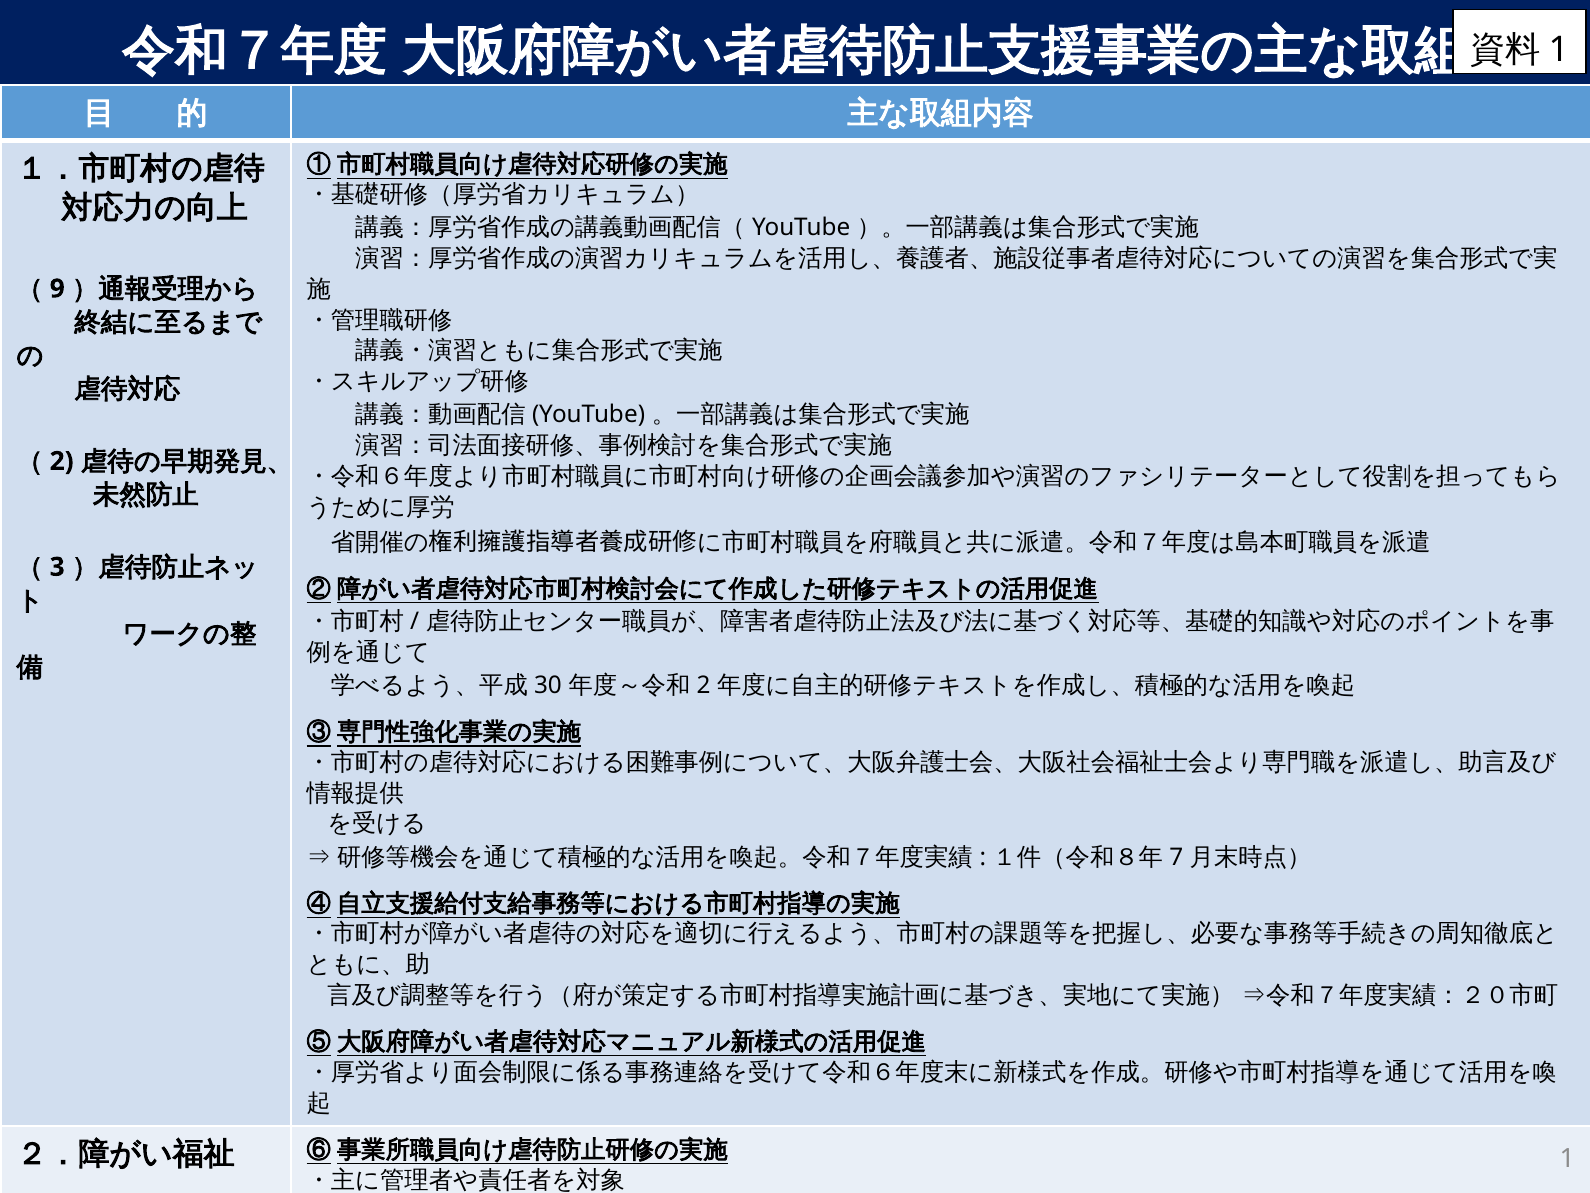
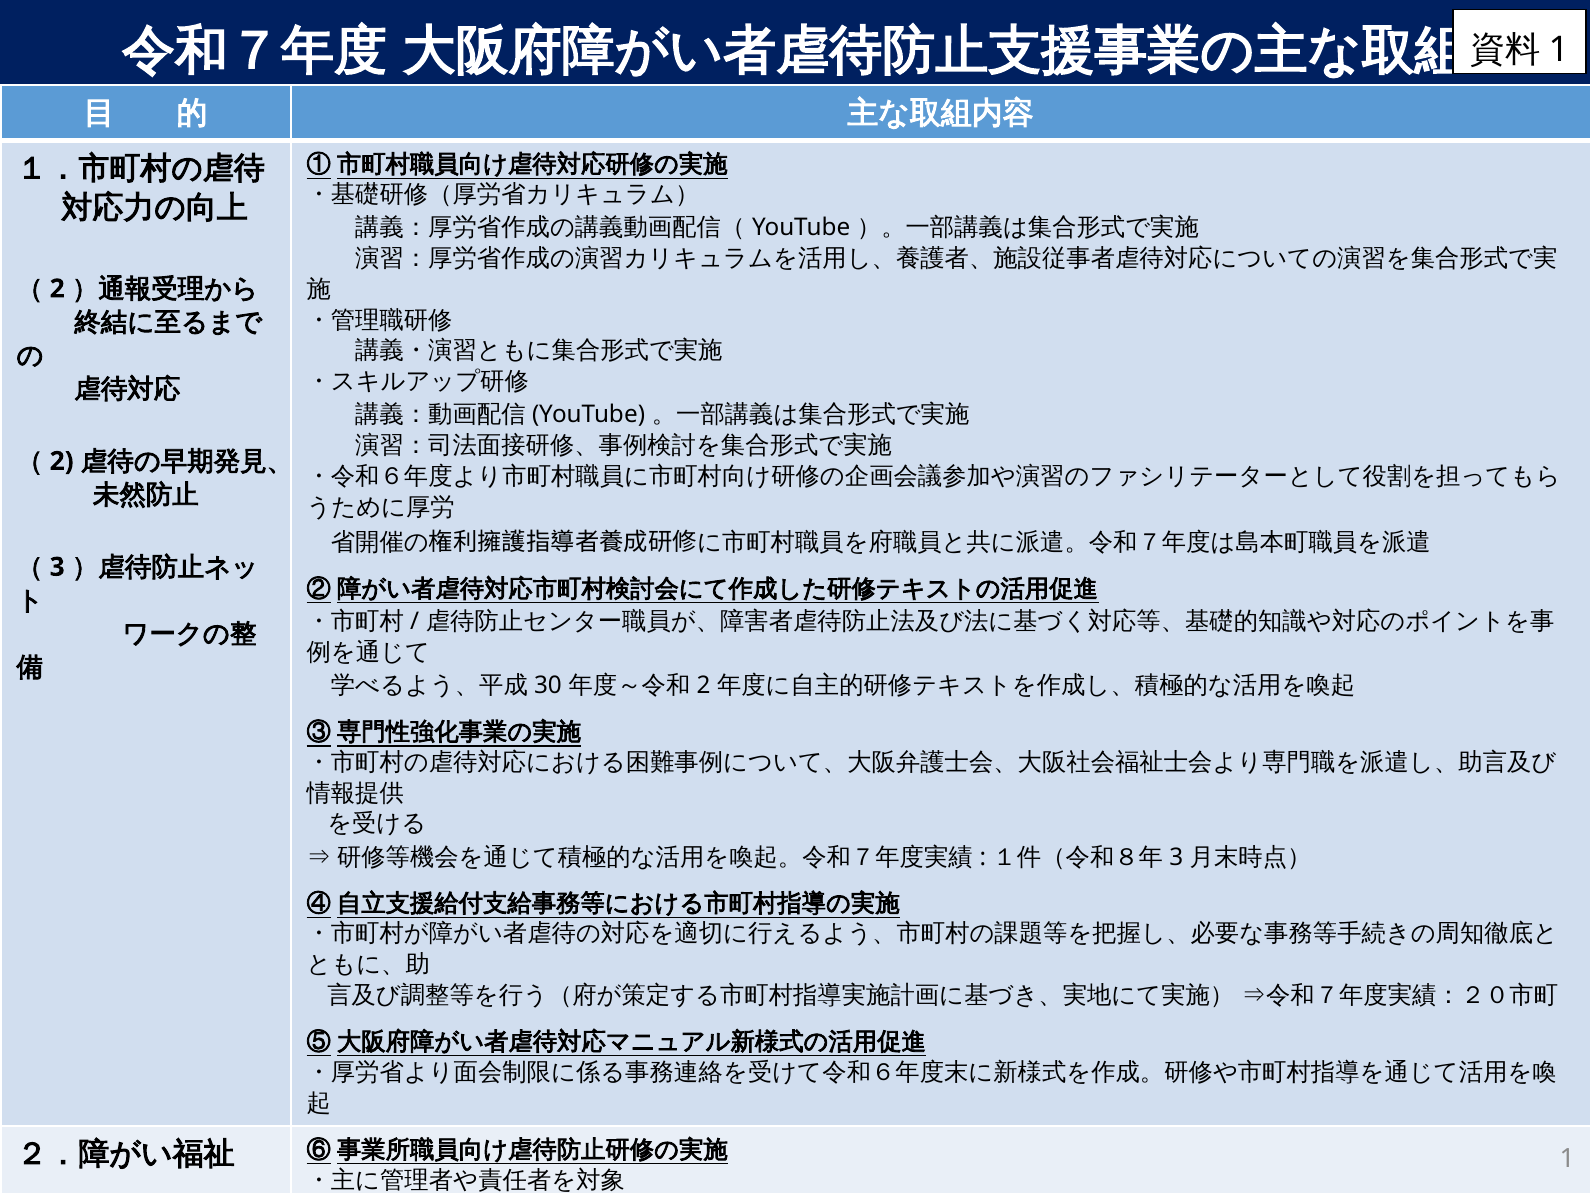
9 at (57, 289): 9 -> 2
7 at (1176, 857): 7 -> 3
